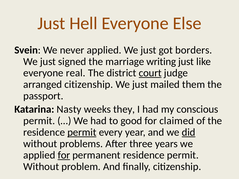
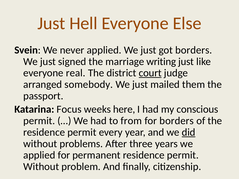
arranged citizenship: citizenship -> somebody
Nasty: Nasty -> Focus
they: they -> here
good: good -> from
for claimed: claimed -> borders
permit at (82, 132) underline: present -> none
for at (64, 155) underline: present -> none
